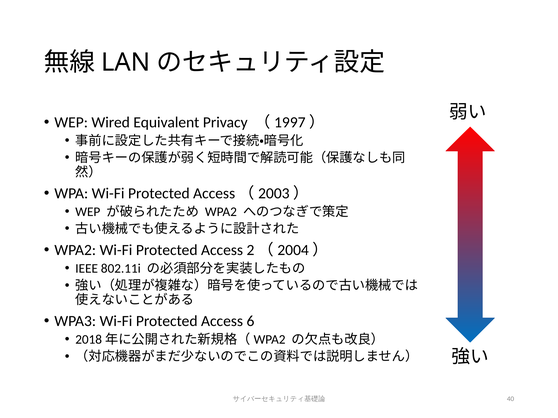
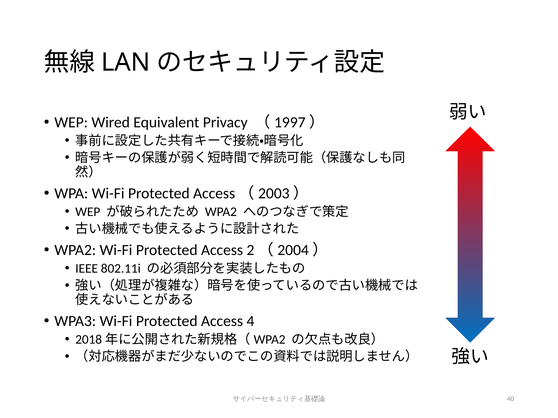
6: 6 -> 4
